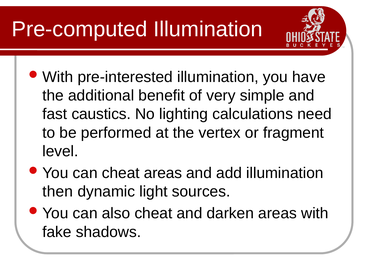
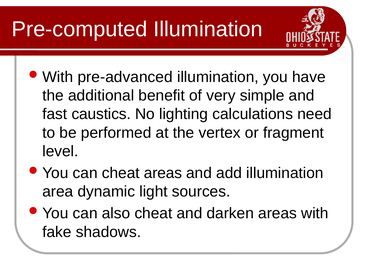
pre-interested: pre-interested -> pre-advanced
then: then -> area
